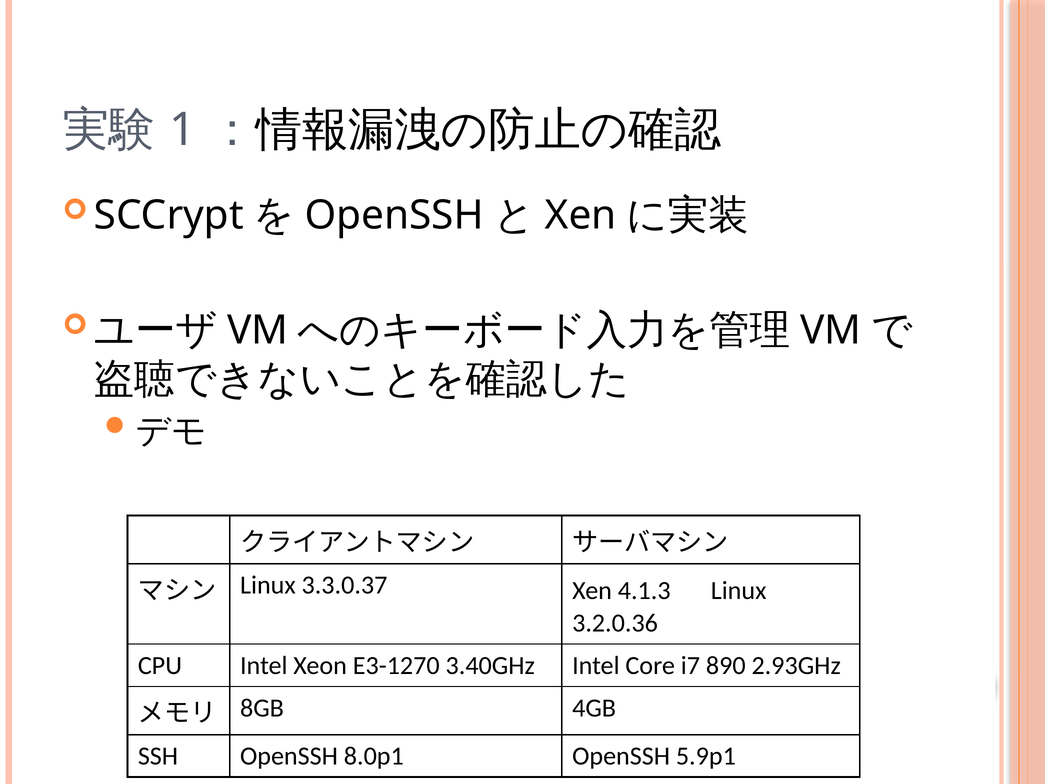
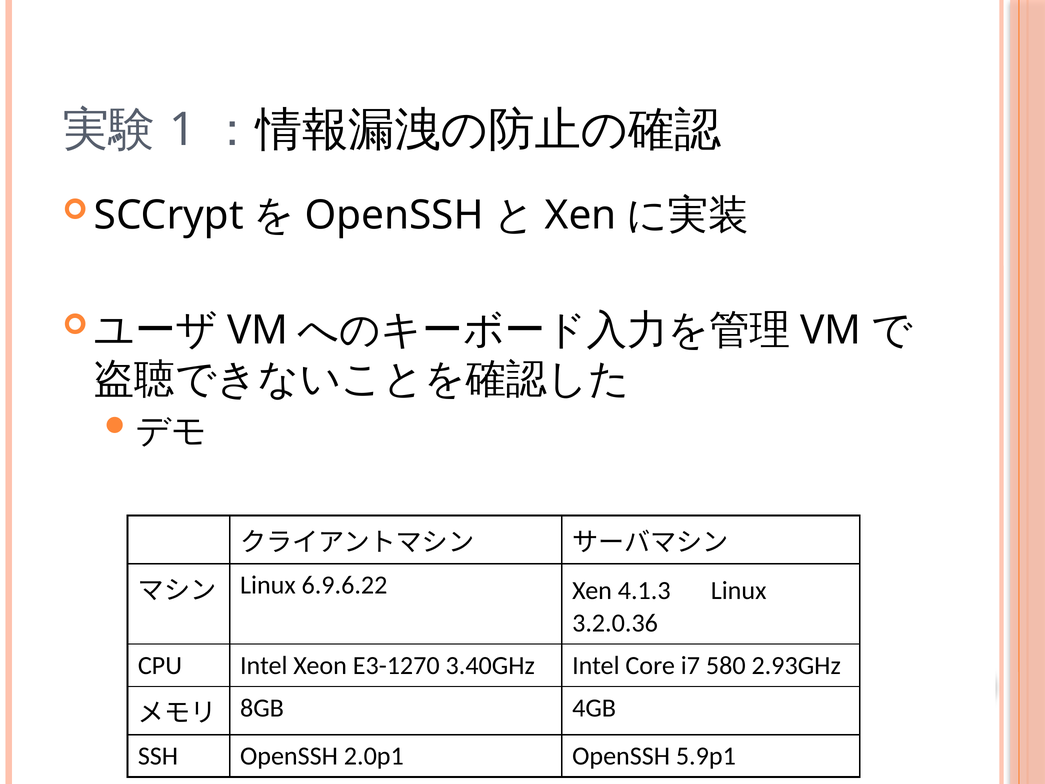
3.3.0.37: 3.3.0.37 -> 6.9.6.22
890: 890 -> 580
8.0p1: 8.0p1 -> 2.0p1
